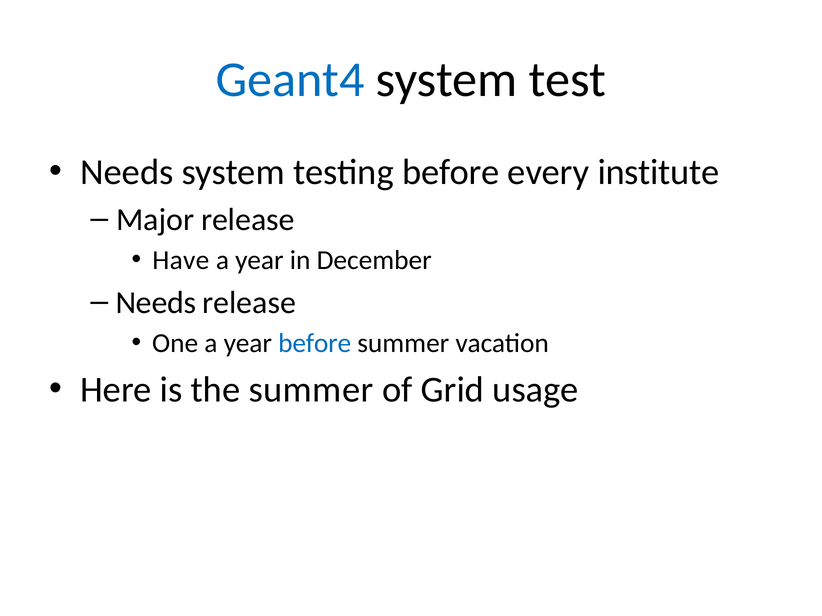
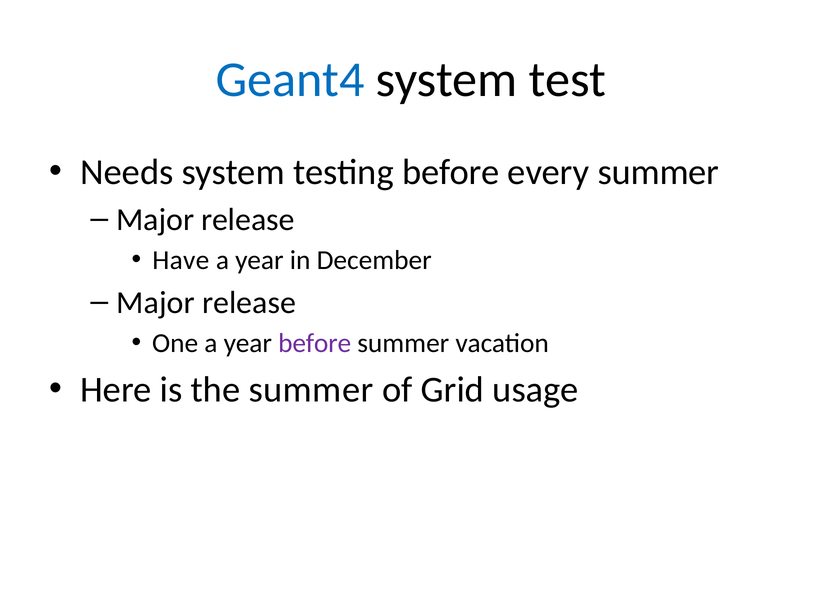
every institute: institute -> summer
Needs at (156, 303): Needs -> Major
before at (315, 344) colour: blue -> purple
